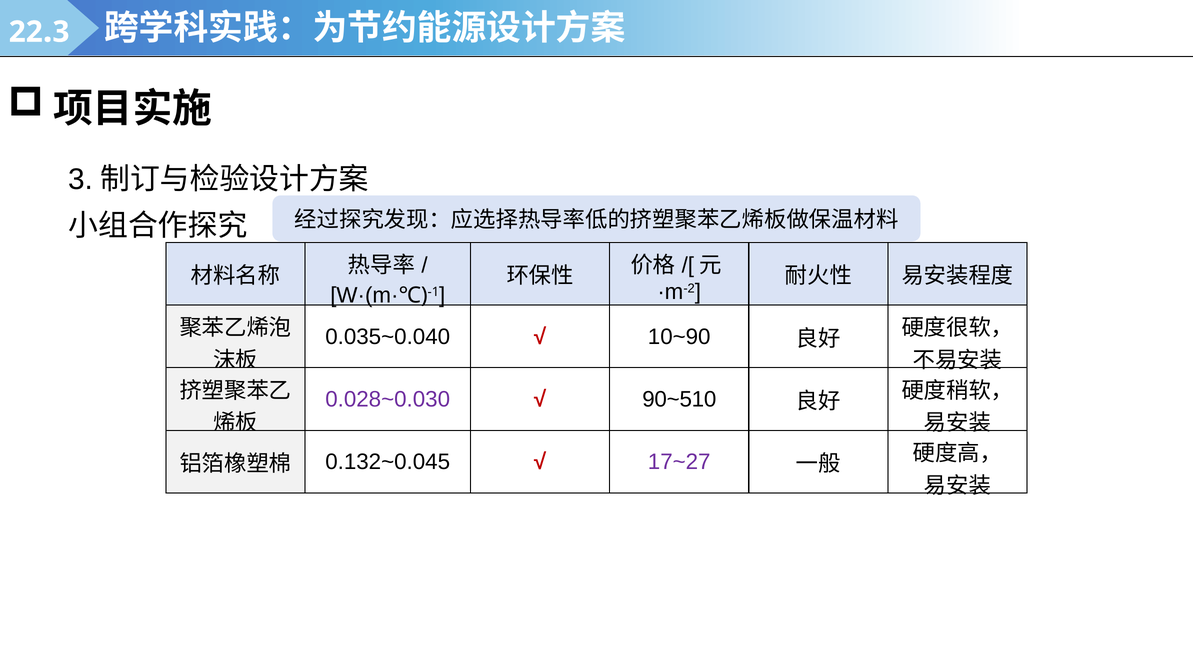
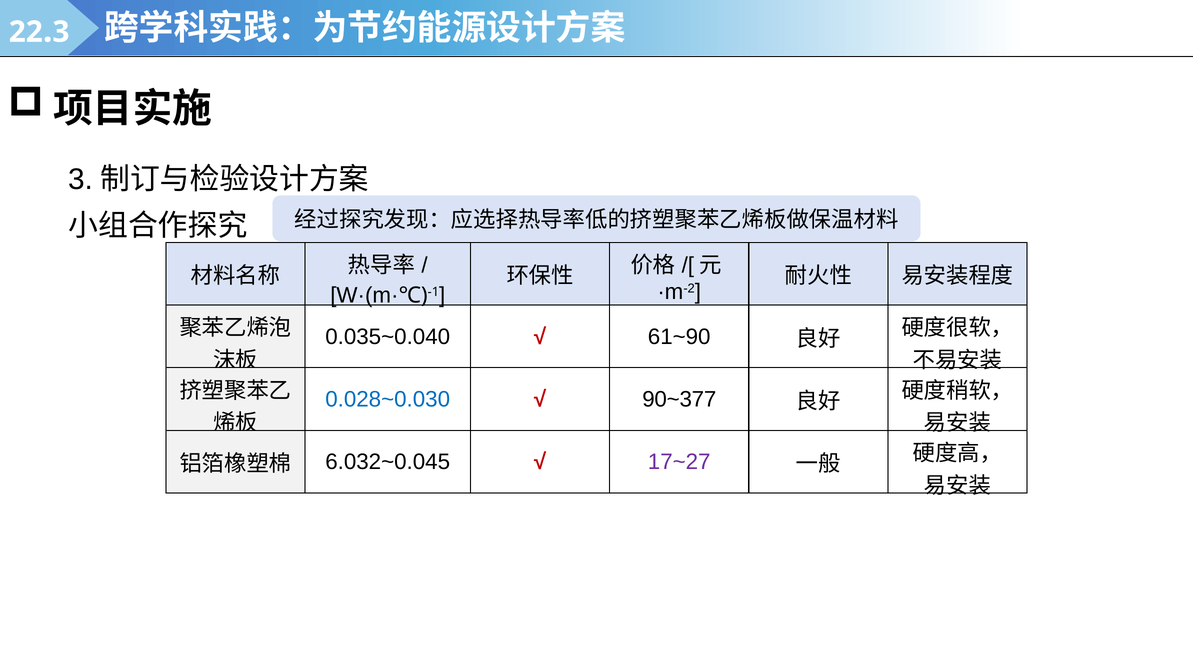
10~90: 10~90 -> 61~90
0.028~0.030 colour: purple -> blue
90~510: 90~510 -> 90~377
0.132~0.045: 0.132~0.045 -> 6.032~0.045
